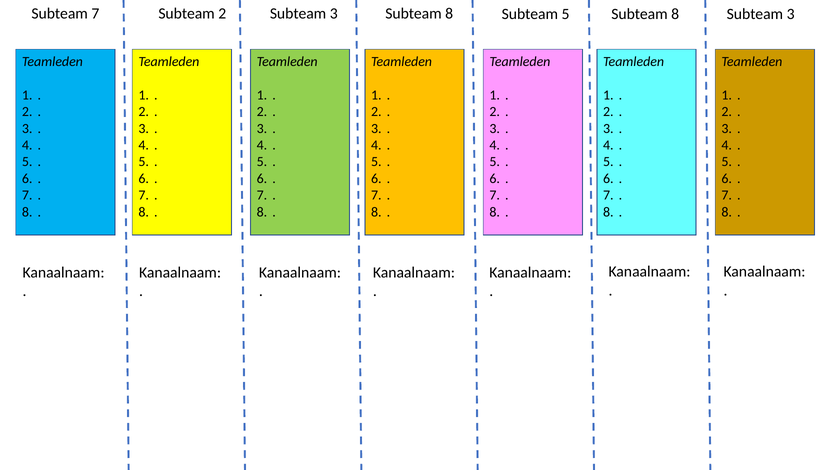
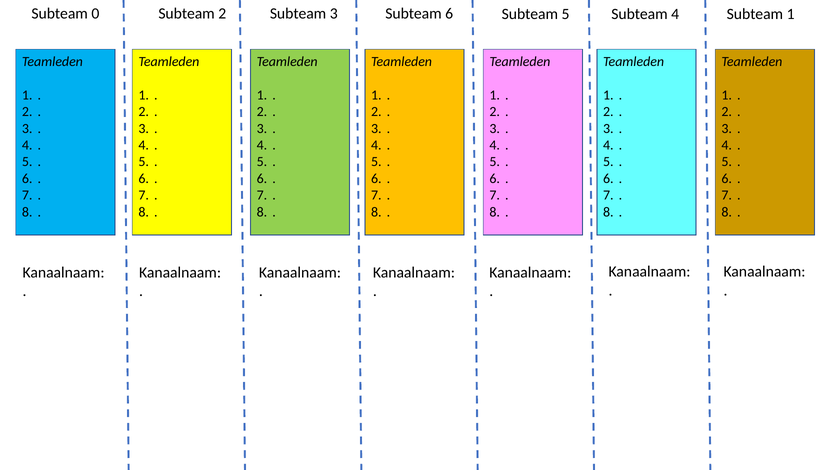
Subteam 7: 7 -> 0
3 Subteam 8: 8 -> 6
5 Subteam 8: 8 -> 4
3 at (791, 14): 3 -> 1
